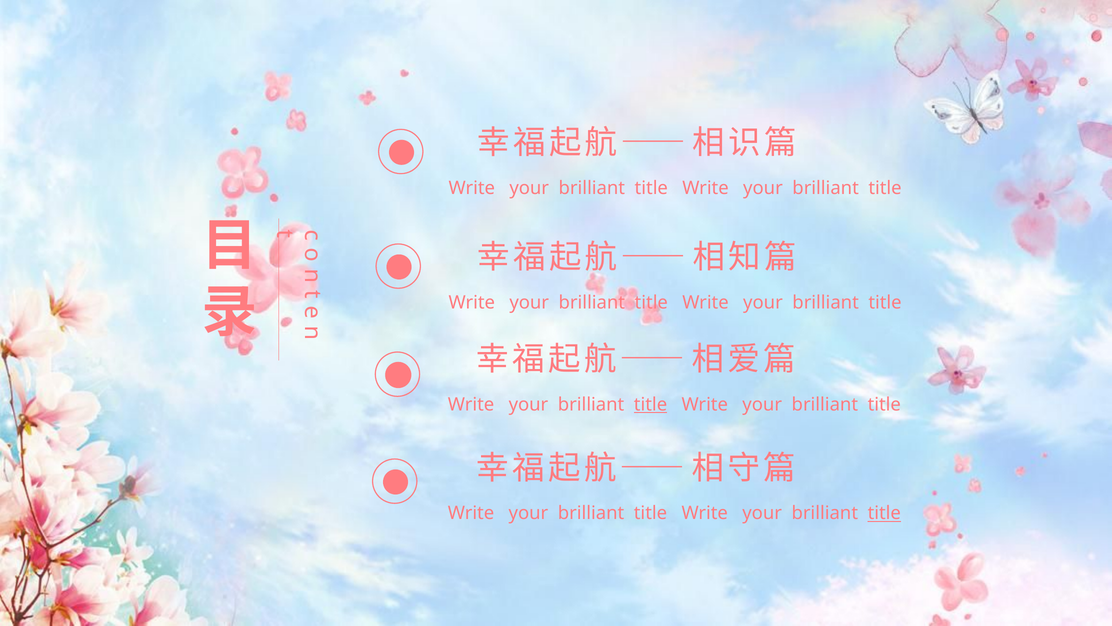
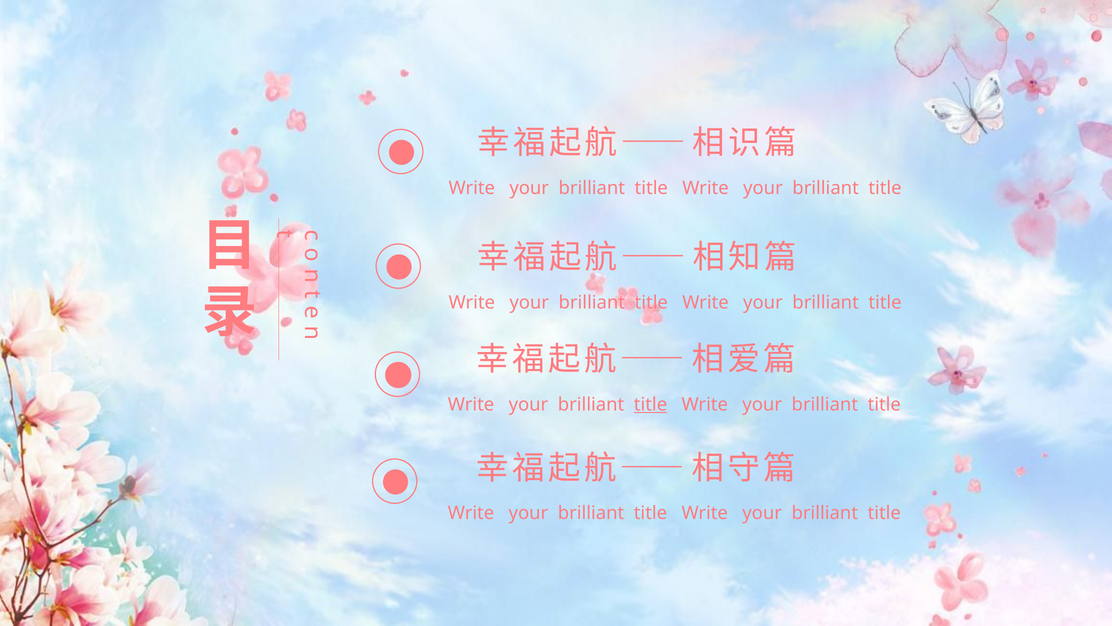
title at (884, 513) underline: present -> none
